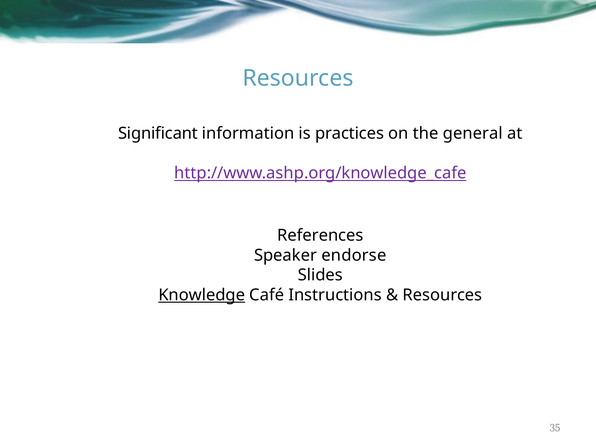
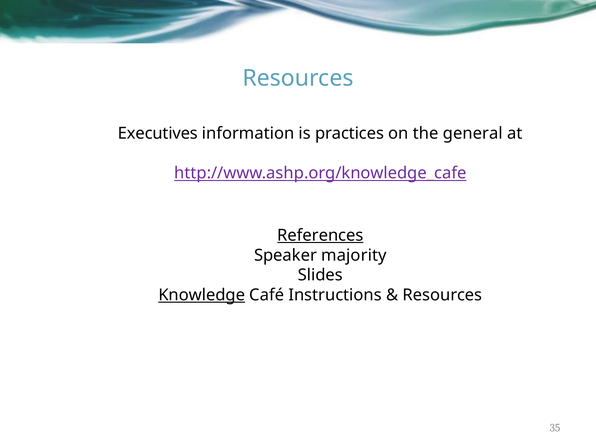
Significant: Significant -> Executives
References underline: none -> present
endorse: endorse -> majority
